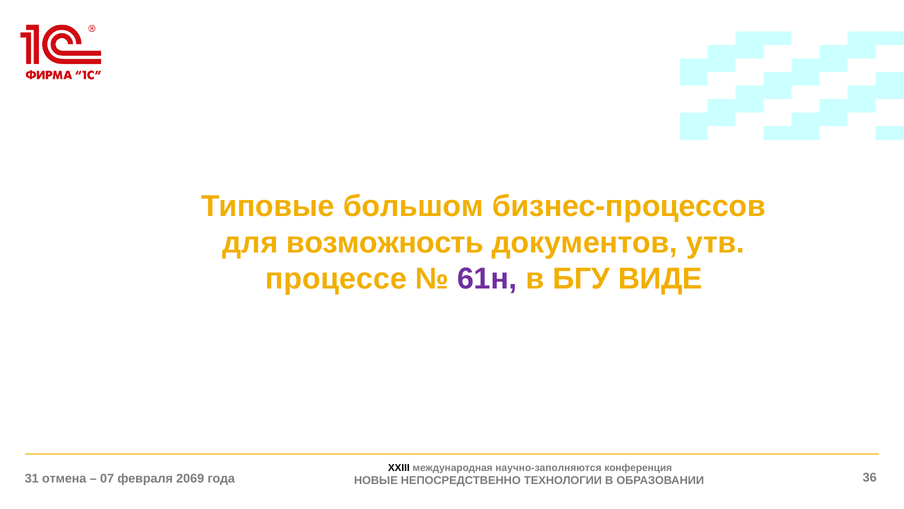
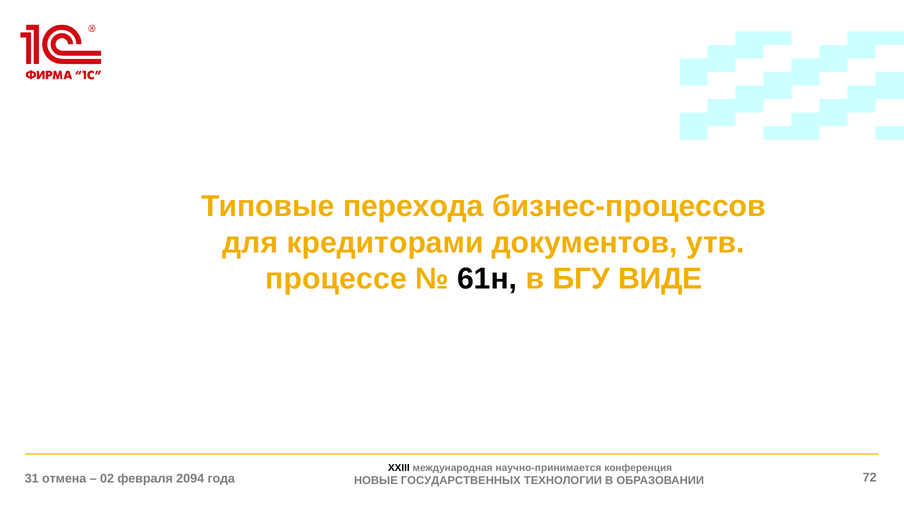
большом: большом -> перехода
возможность: возможность -> кредиторами
61н colour: purple -> black
научно-заполняются: научно-заполняются -> научно-принимается
07: 07 -> 02
2069: 2069 -> 2094
НЕПОСРЕДСТВЕННО: НЕПОСРЕДСТВЕННО -> ГОСУДАРСТВЕННЫХ
36: 36 -> 72
